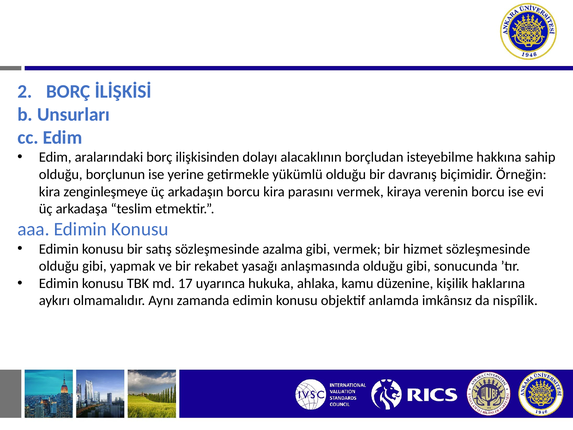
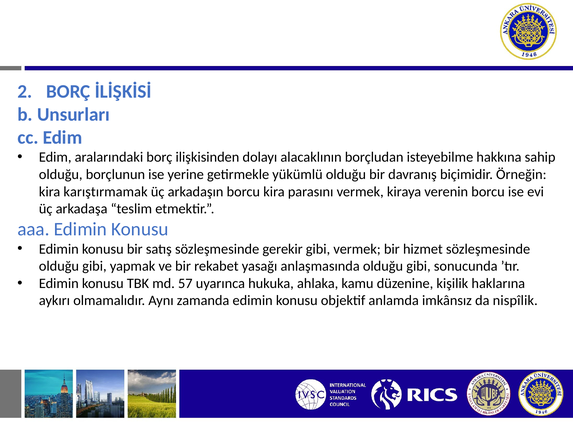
zenginleşmeye: zenginleşmeye -> karıştırmamak
azalma: azalma -> gerekir
17: 17 -> 57
